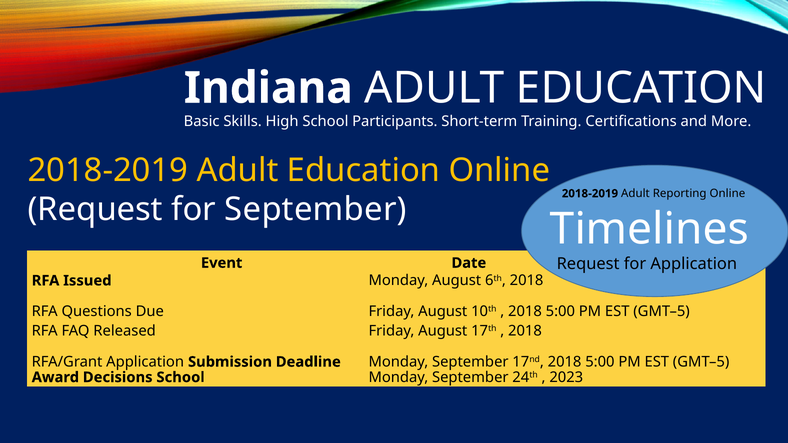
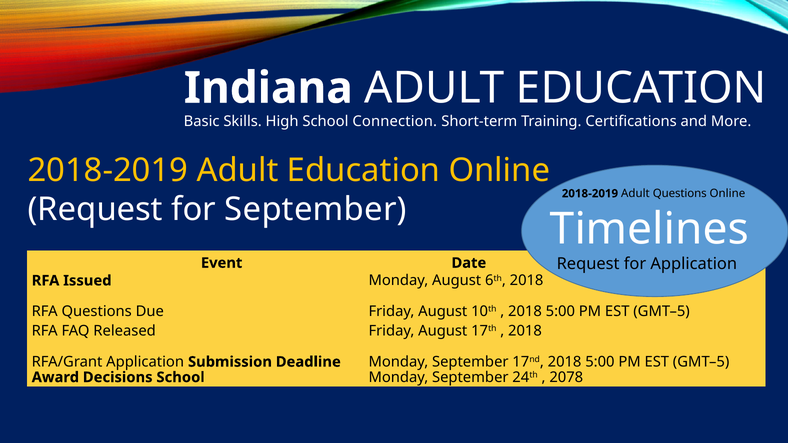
Participants: Participants -> Connection
Adult Reporting: Reporting -> Questions
2023: 2023 -> 2078
